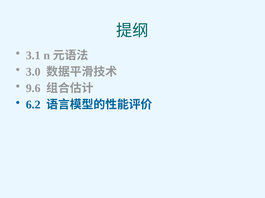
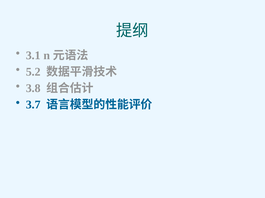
3.0: 3.0 -> 5.2
9.6: 9.6 -> 3.8
6.2: 6.2 -> 3.7
